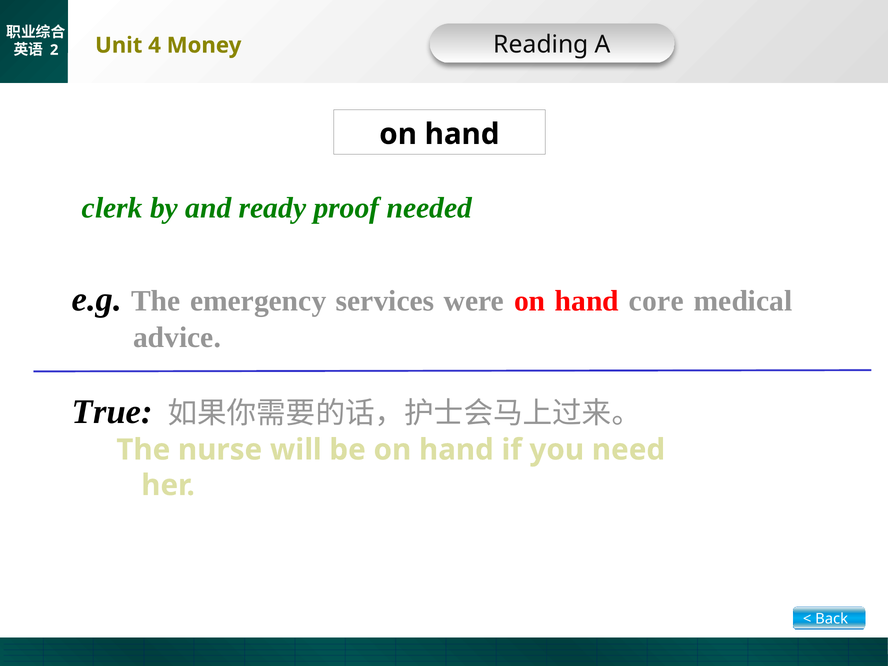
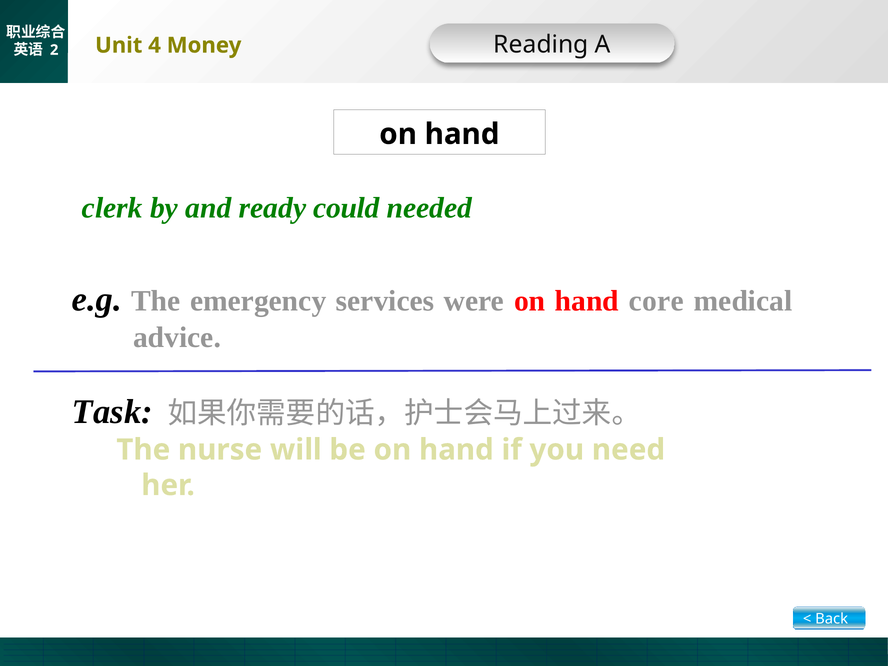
proof: proof -> could
True: True -> Task
